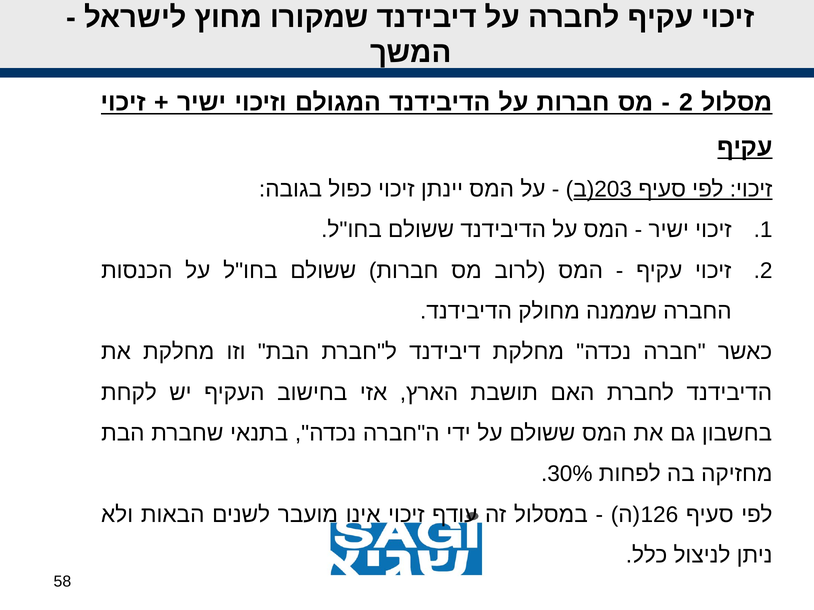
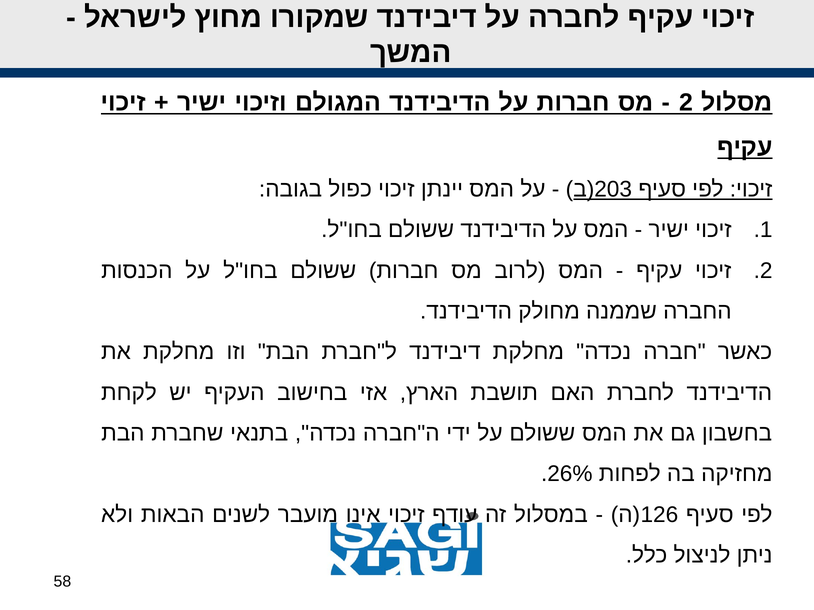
30%: 30% -> 26%
